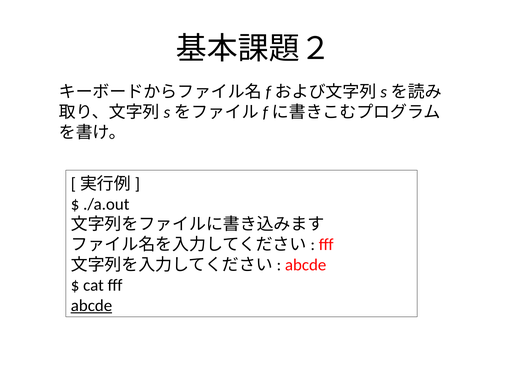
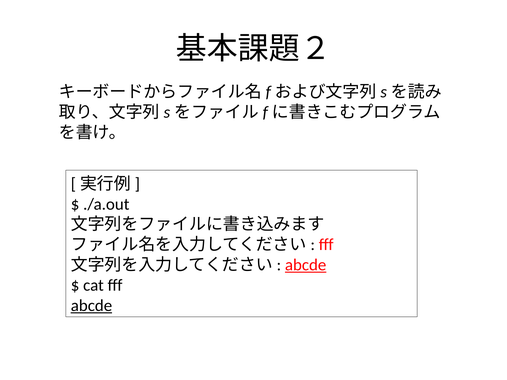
abcde at (306, 265) underline: none -> present
